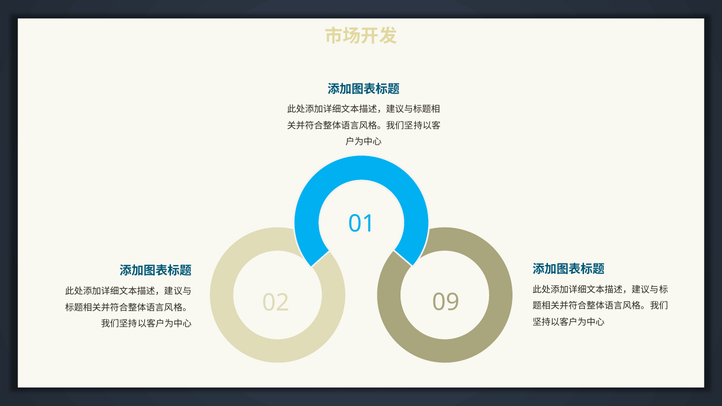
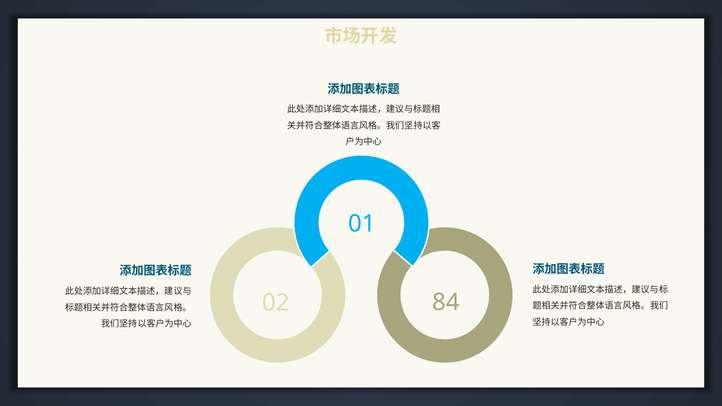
09: 09 -> 84
